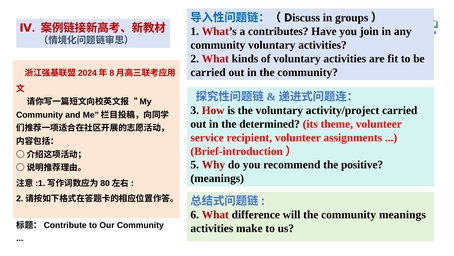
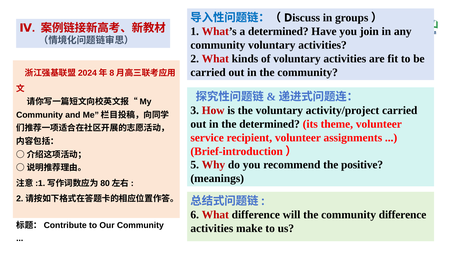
a contributes: contributes -> determined
community meanings: meanings -> difference
